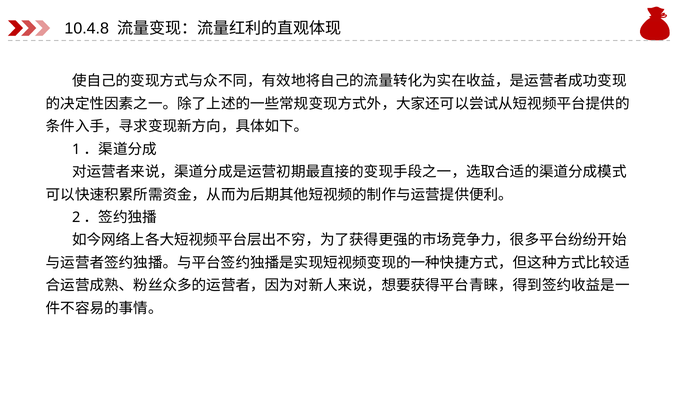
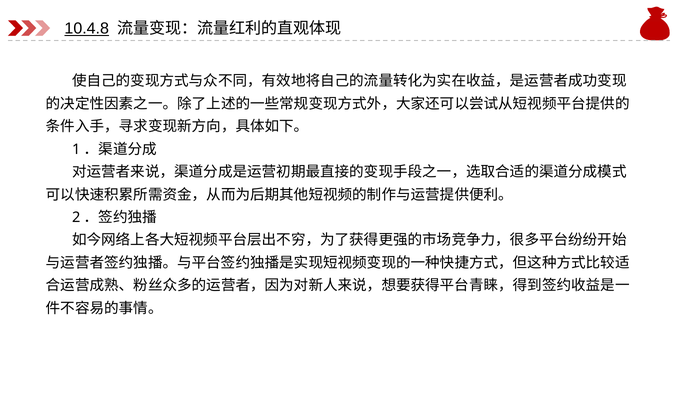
10.4.8 underline: none -> present
